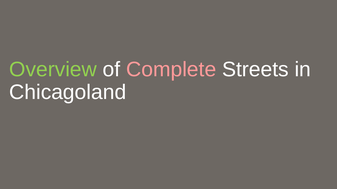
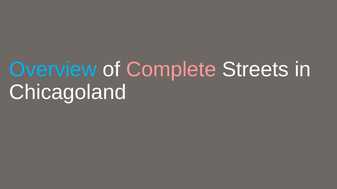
Overview colour: light green -> light blue
